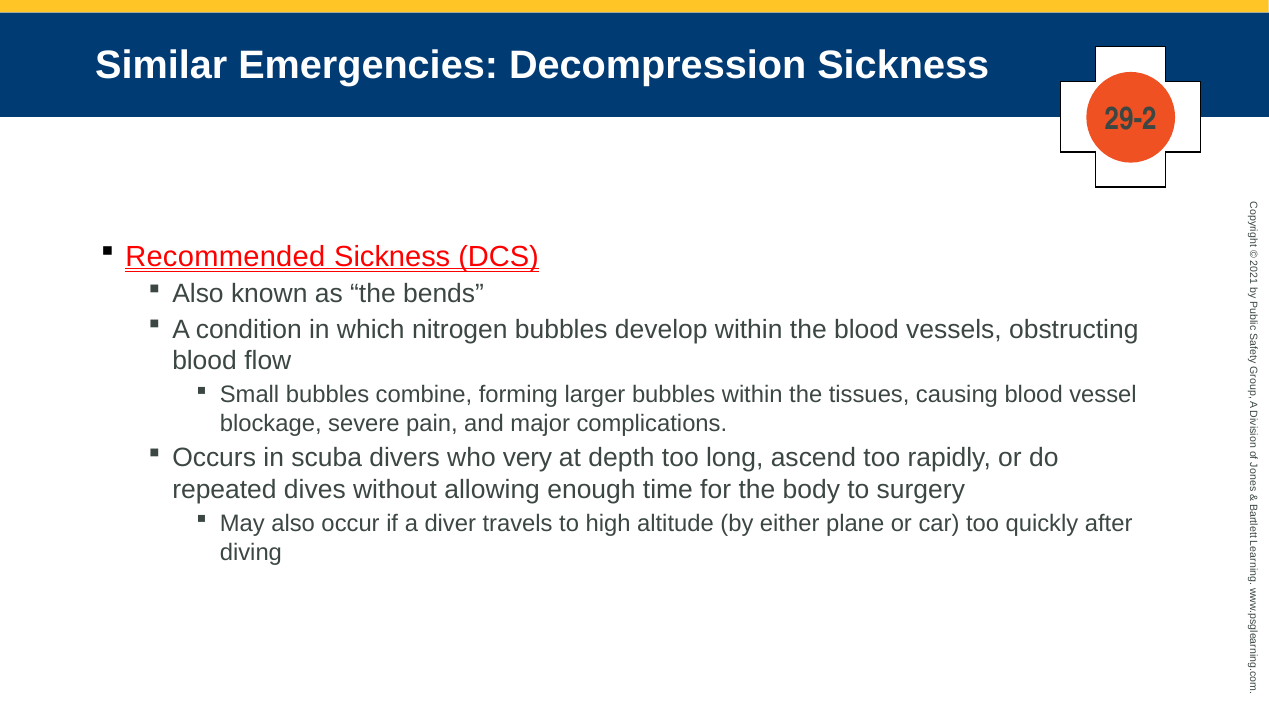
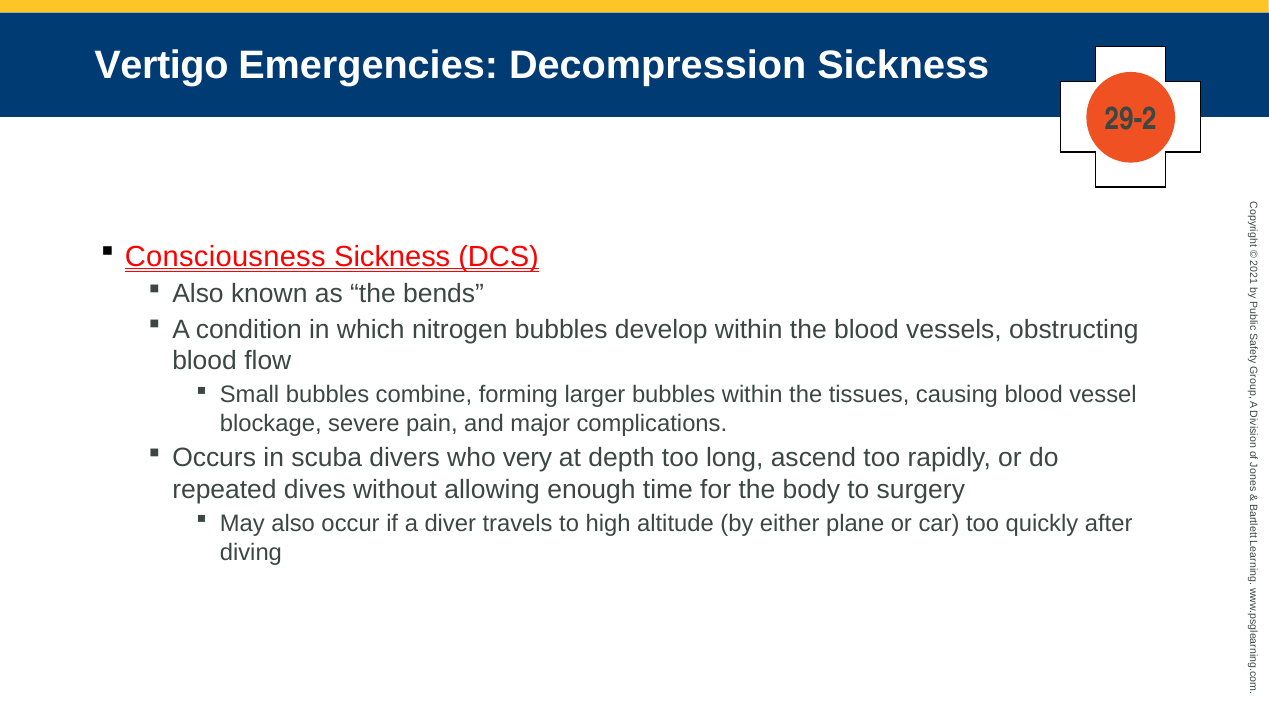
Similar: Similar -> Vertigo
Recommended: Recommended -> Consciousness
